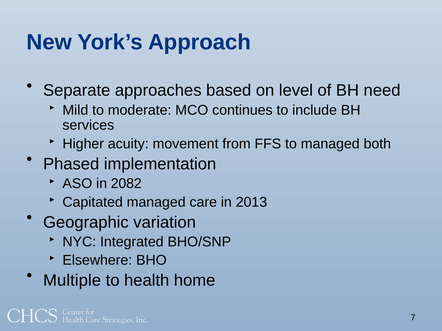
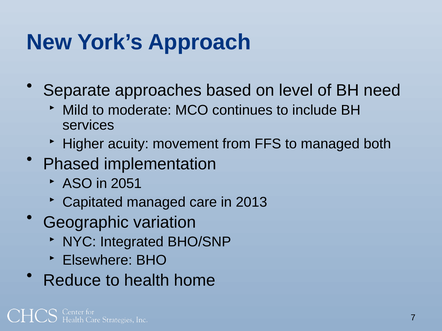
2082: 2082 -> 2051
Multiple: Multiple -> Reduce
